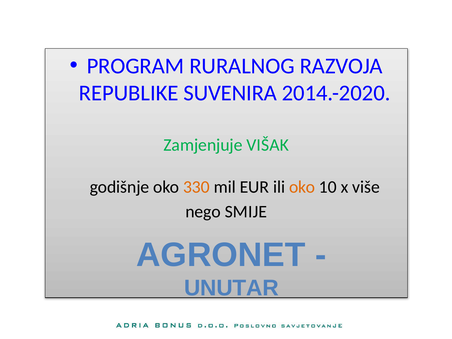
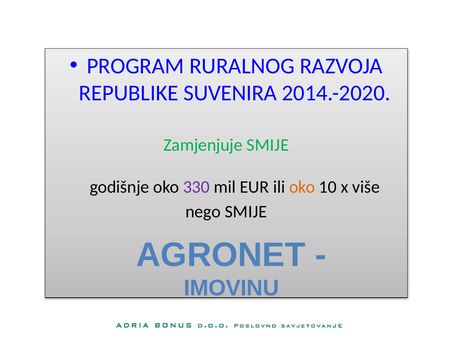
Zamjenjuje VIŠAK: VIŠAK -> SMIJE
330 colour: orange -> purple
UNUTAR: UNUTAR -> IMOVINU
